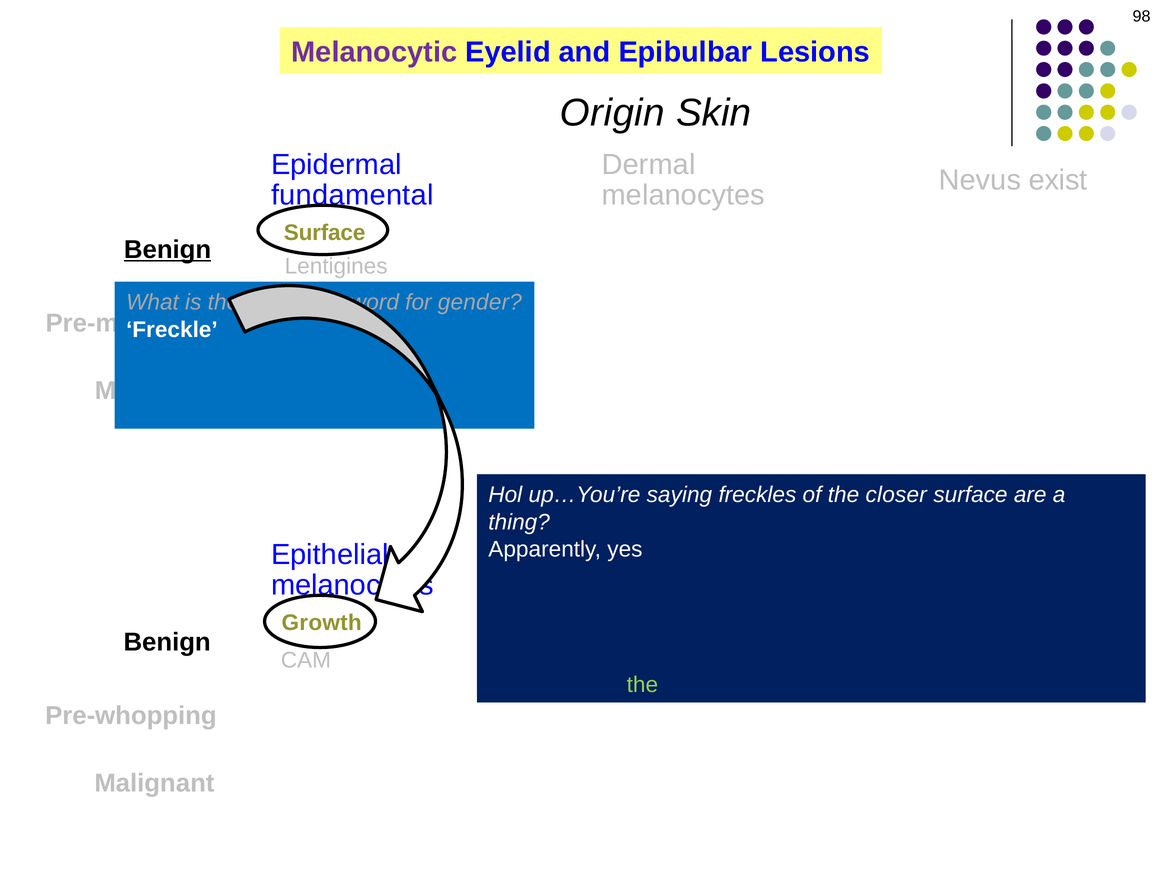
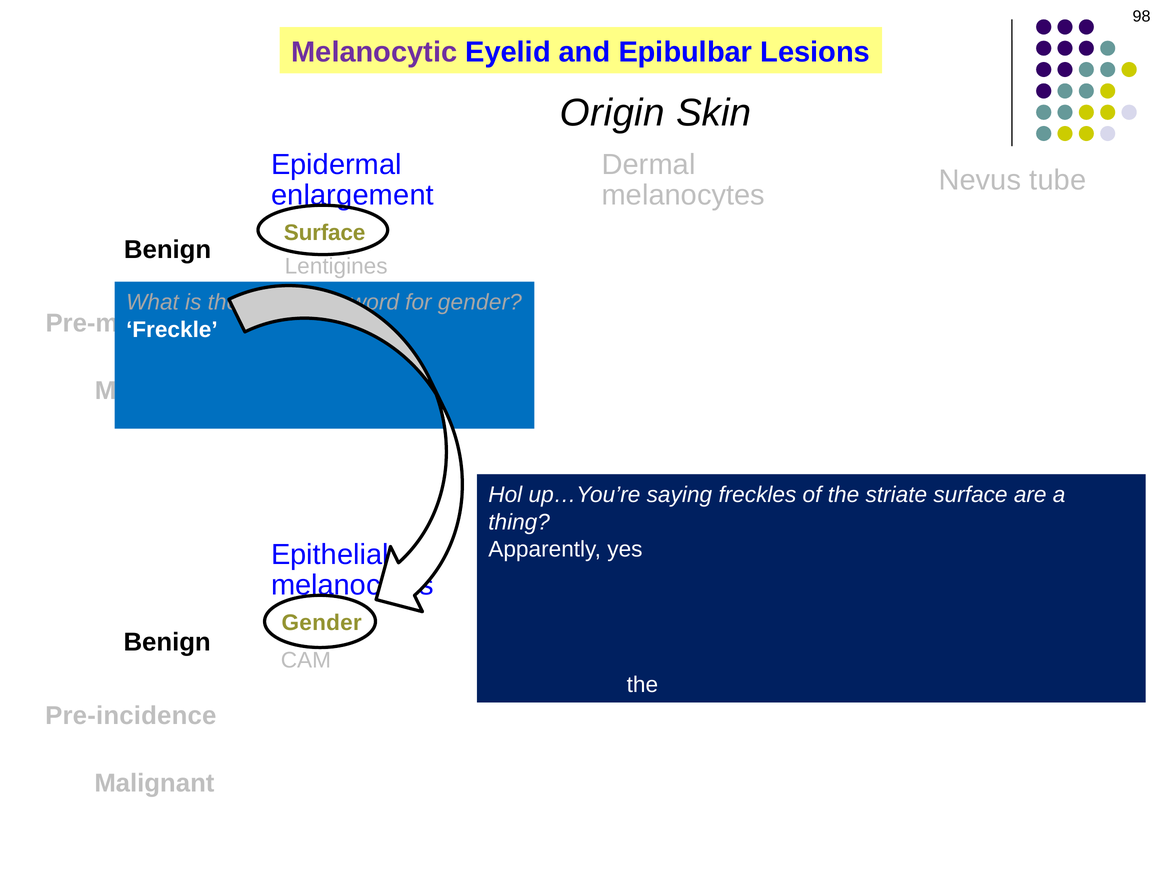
exist: exist -> tube
fundamental: fundamental -> enlargement
Benign at (168, 250) underline: present -> none
closer: closer -> striate
Growth at (322, 623): Growth -> Gender
the at (642, 685) colour: light green -> white
Pre-whopping: Pre-whopping -> Pre-incidence
